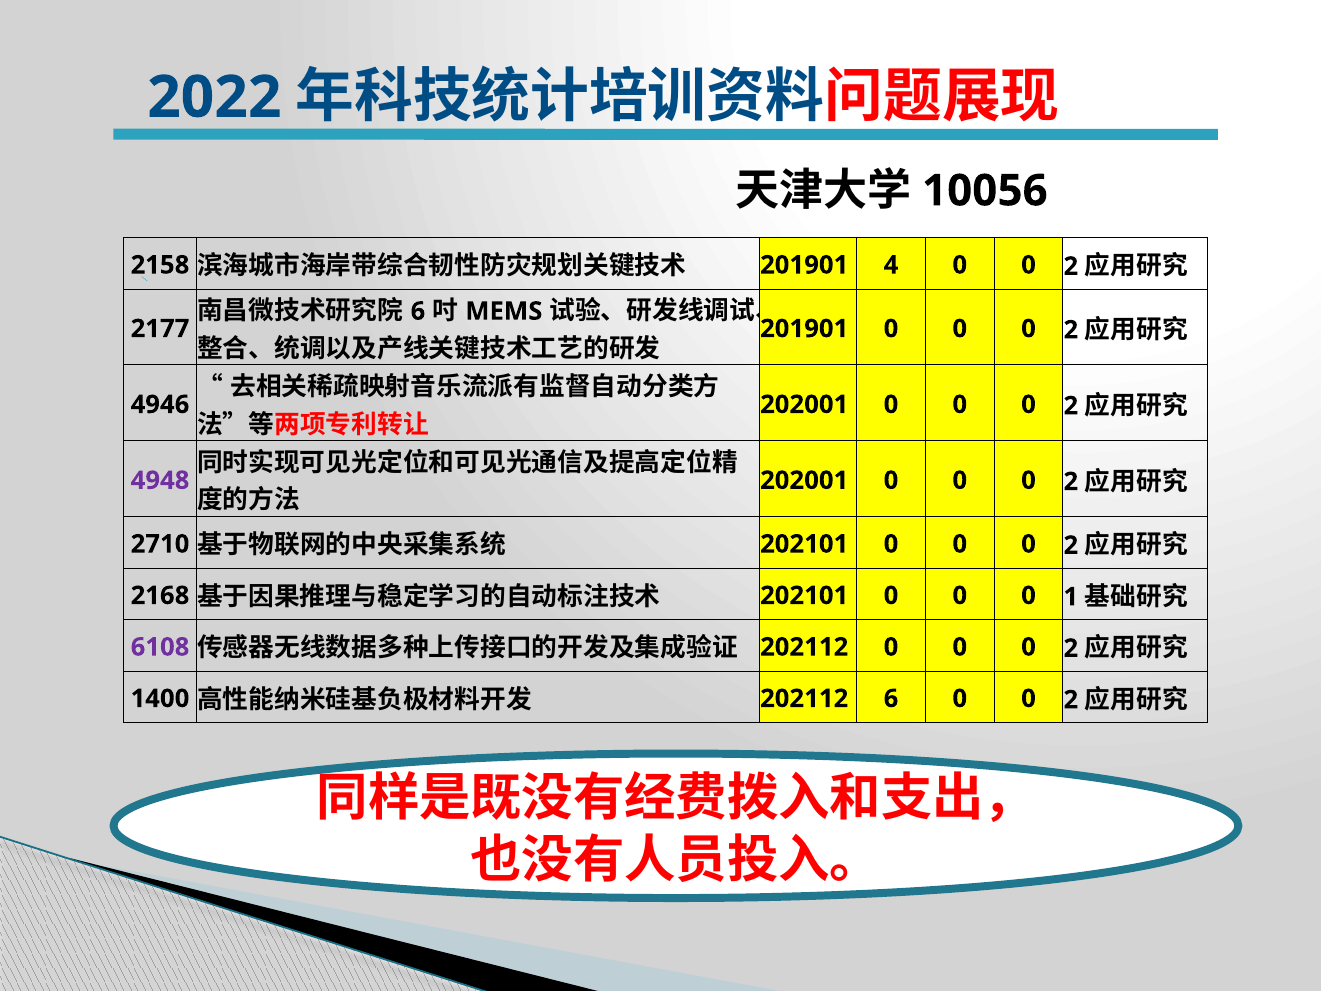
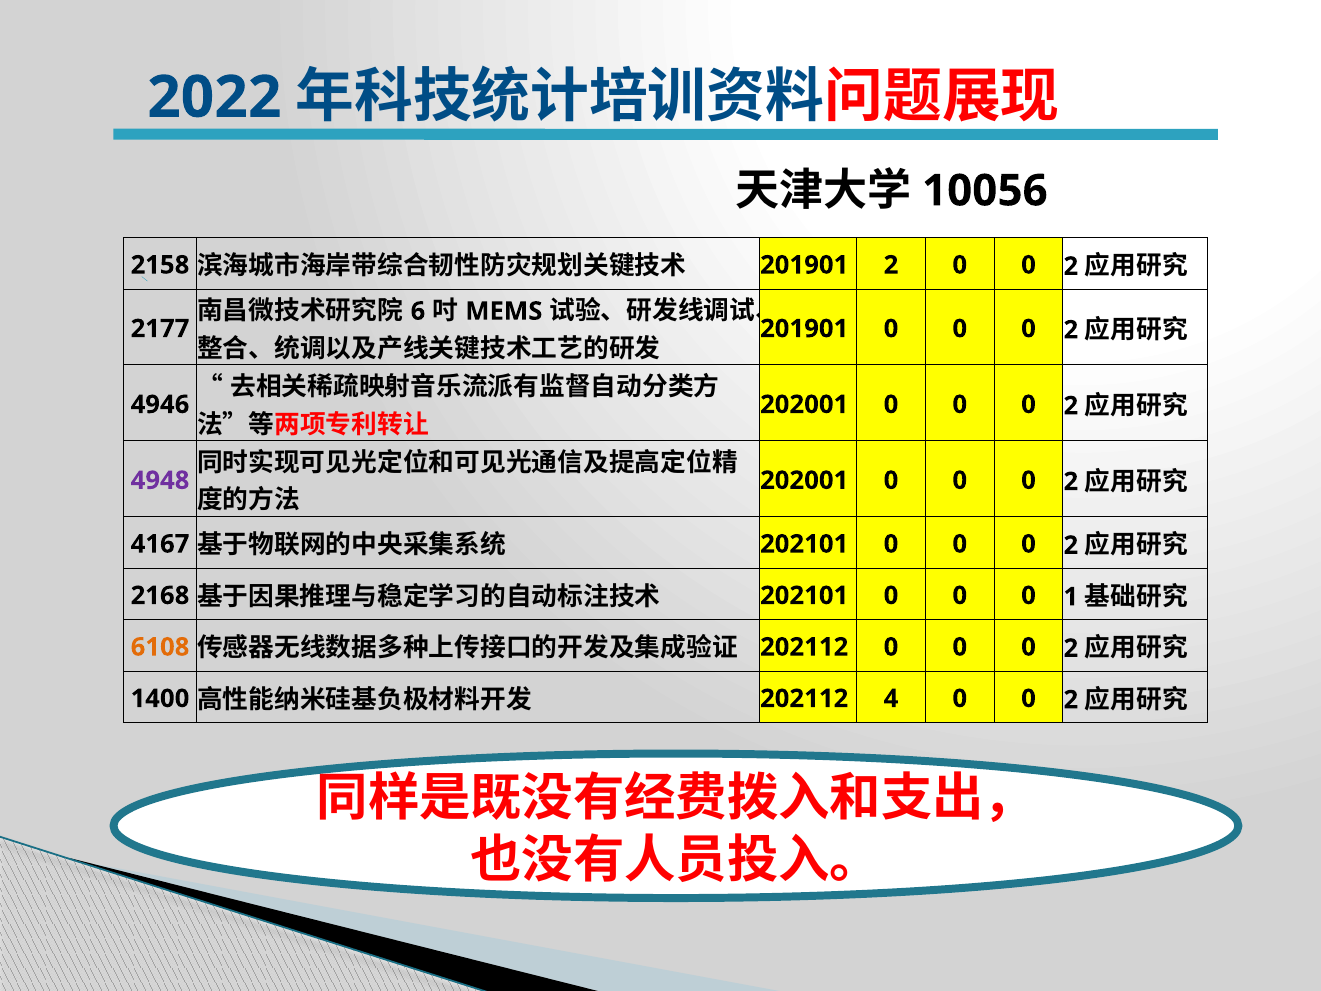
201901 4: 4 -> 2
2710: 2710 -> 4167
6108 colour: purple -> orange
202112 6: 6 -> 4
